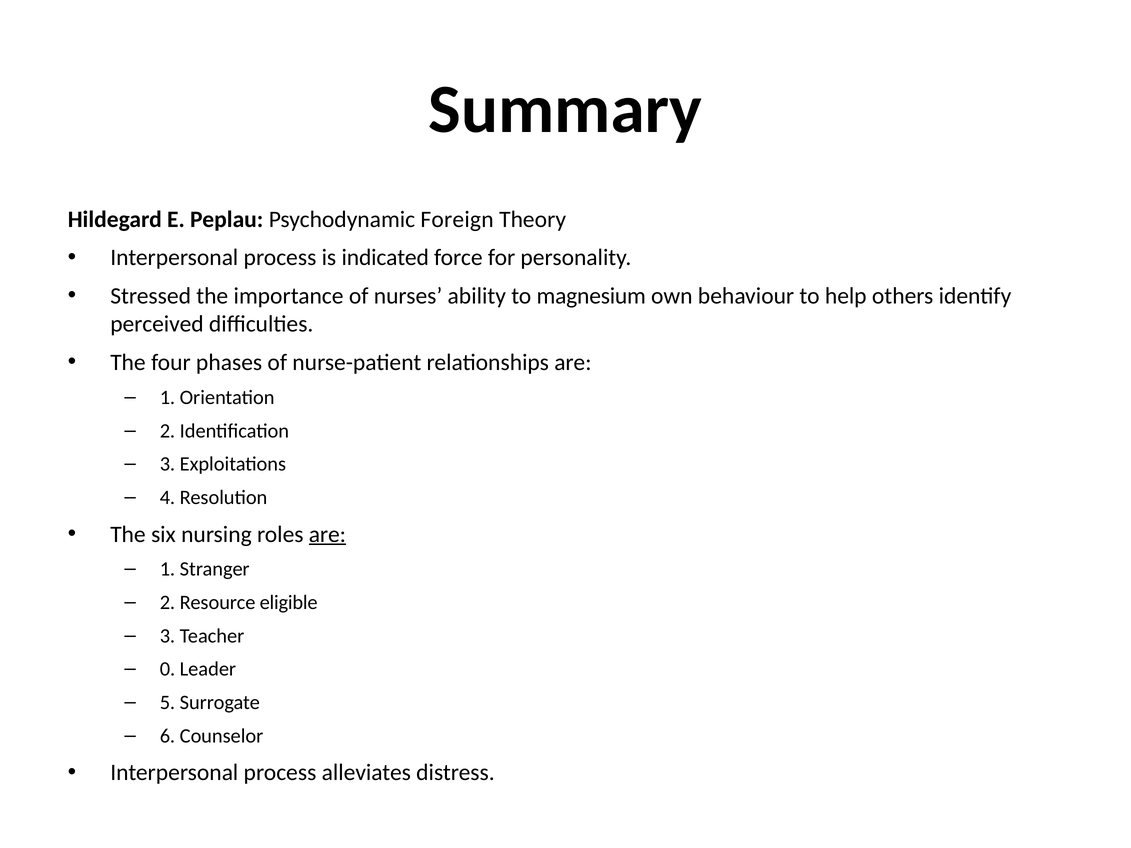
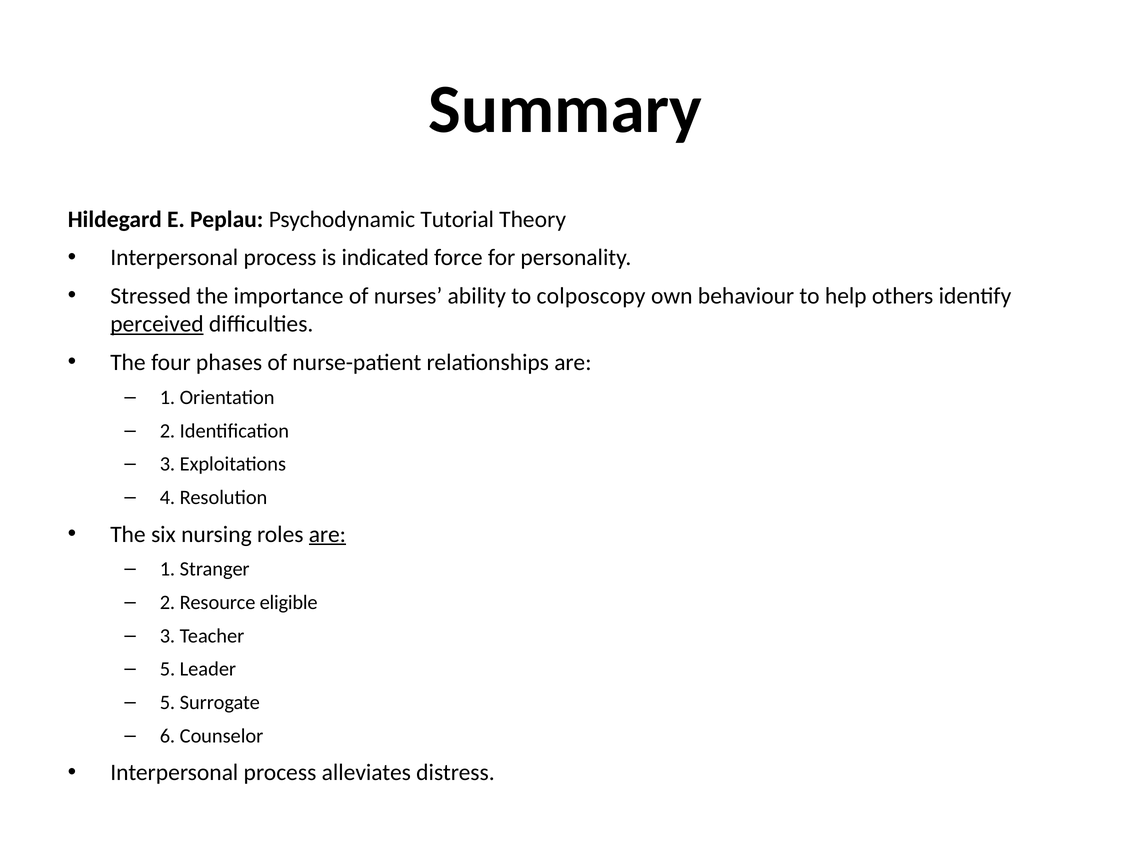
Foreign: Foreign -> Tutorial
magnesium: magnesium -> colposcopy
perceived underline: none -> present
0 at (167, 669): 0 -> 5
